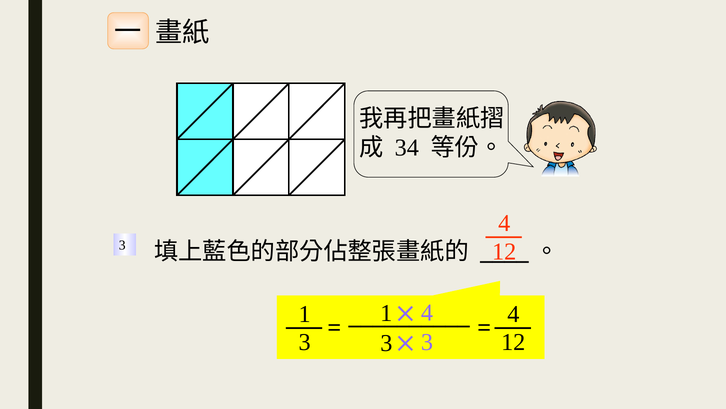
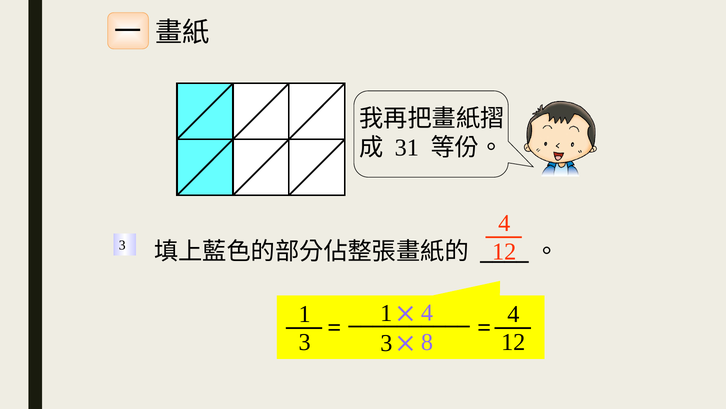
34: 34 -> 31
3 at (427, 342): 3 -> 8
